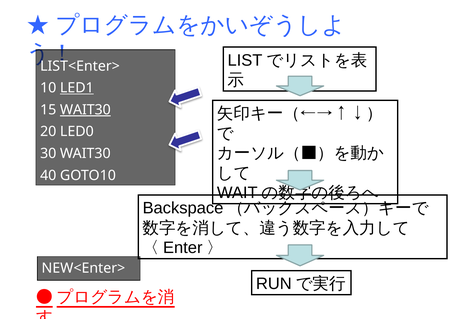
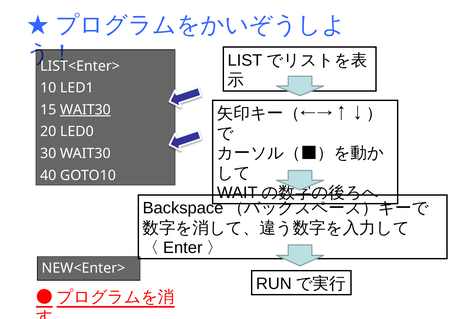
LED1 underline: present -> none
